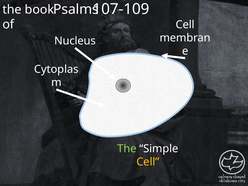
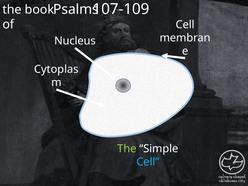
Cell at (148, 162) colour: yellow -> light blue
